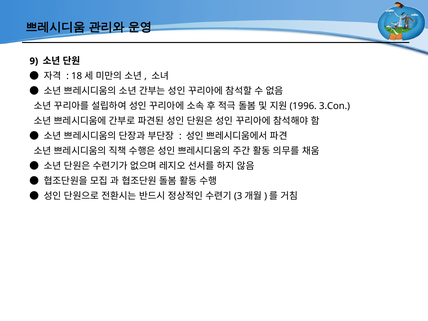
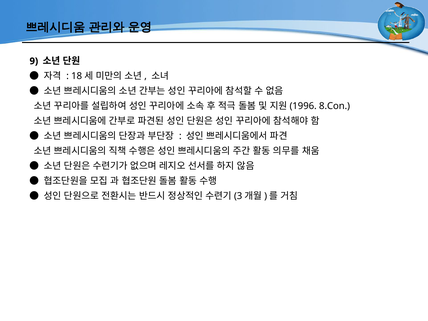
3.Con: 3.Con -> 8.Con
